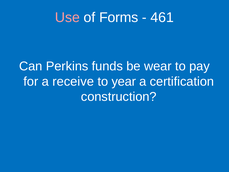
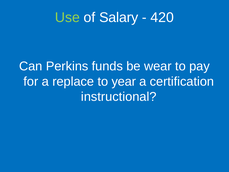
Use colour: pink -> light green
Forms: Forms -> Salary
461: 461 -> 420
receive: receive -> replace
construction: construction -> instructional
